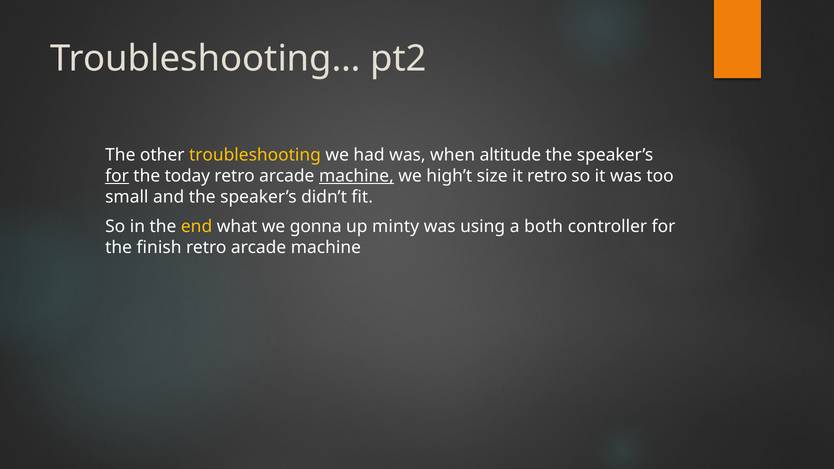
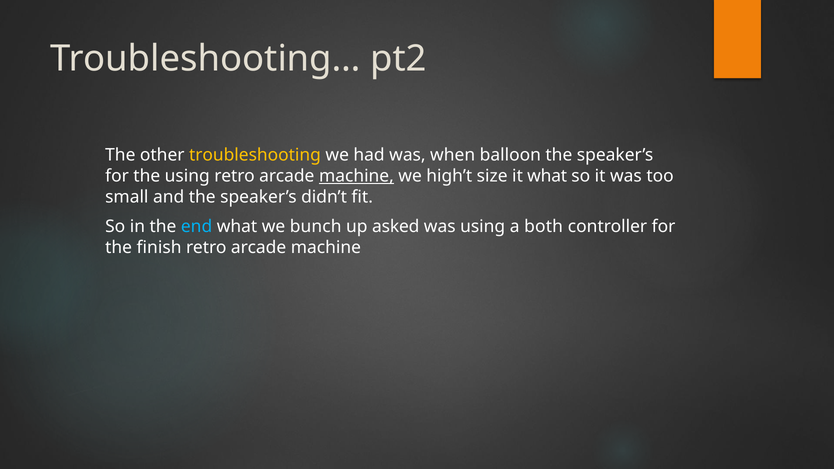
altitude: altitude -> balloon
for at (117, 176) underline: present -> none
the today: today -> using
it retro: retro -> what
end colour: yellow -> light blue
gonna: gonna -> bunch
minty: minty -> asked
